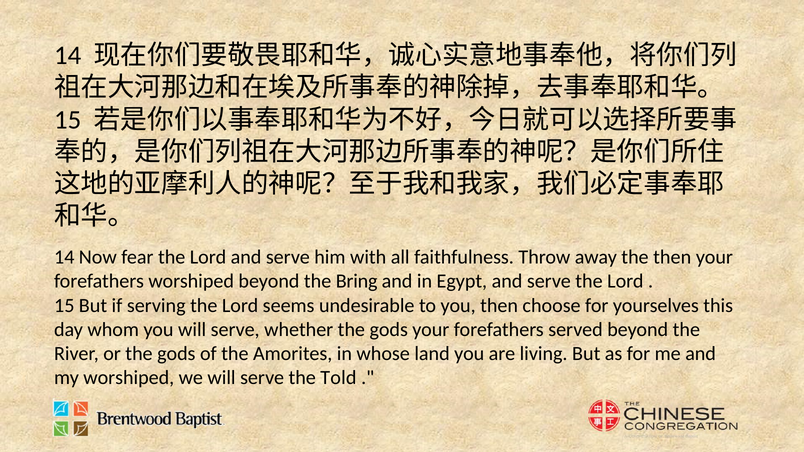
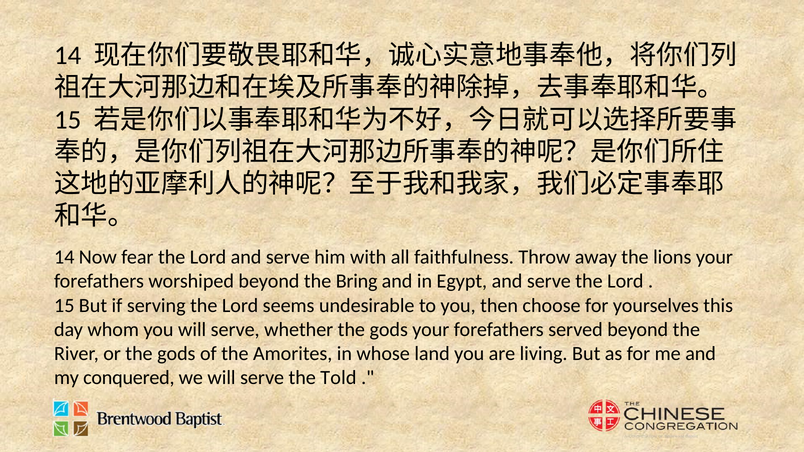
the then: then -> lions
my worshiped: worshiped -> conquered
